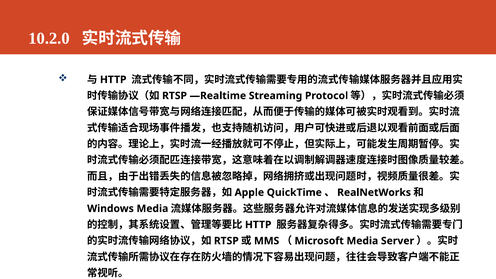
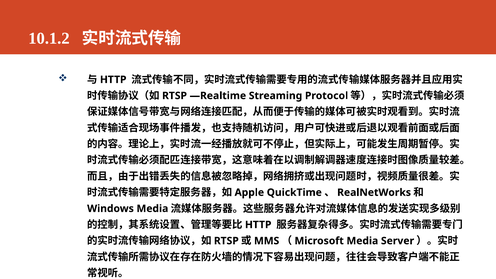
10.2.0: 10.2.0 -> 10.1.2
